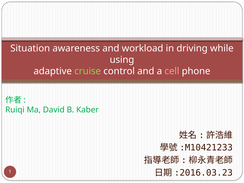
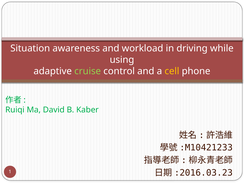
cell colour: pink -> yellow
